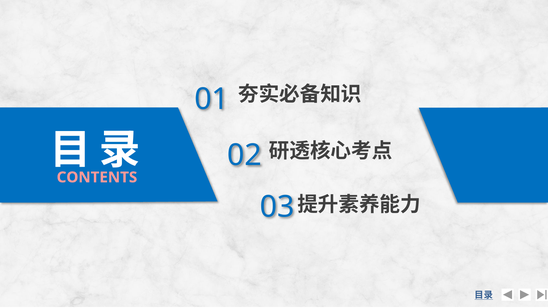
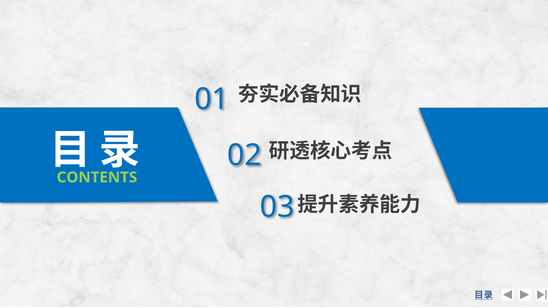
CONTENTS colour: pink -> light green
